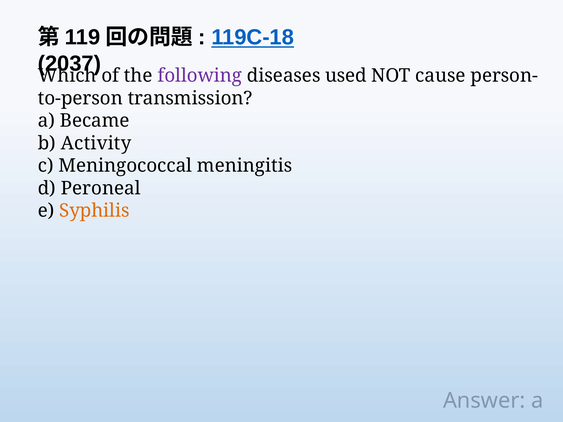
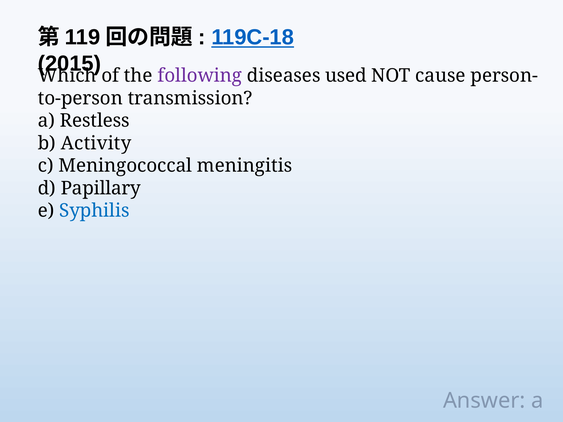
2037: 2037 -> 2015
Became: Became -> Restless
Peroneal: Peroneal -> Papillary
Syphilis colour: orange -> blue
